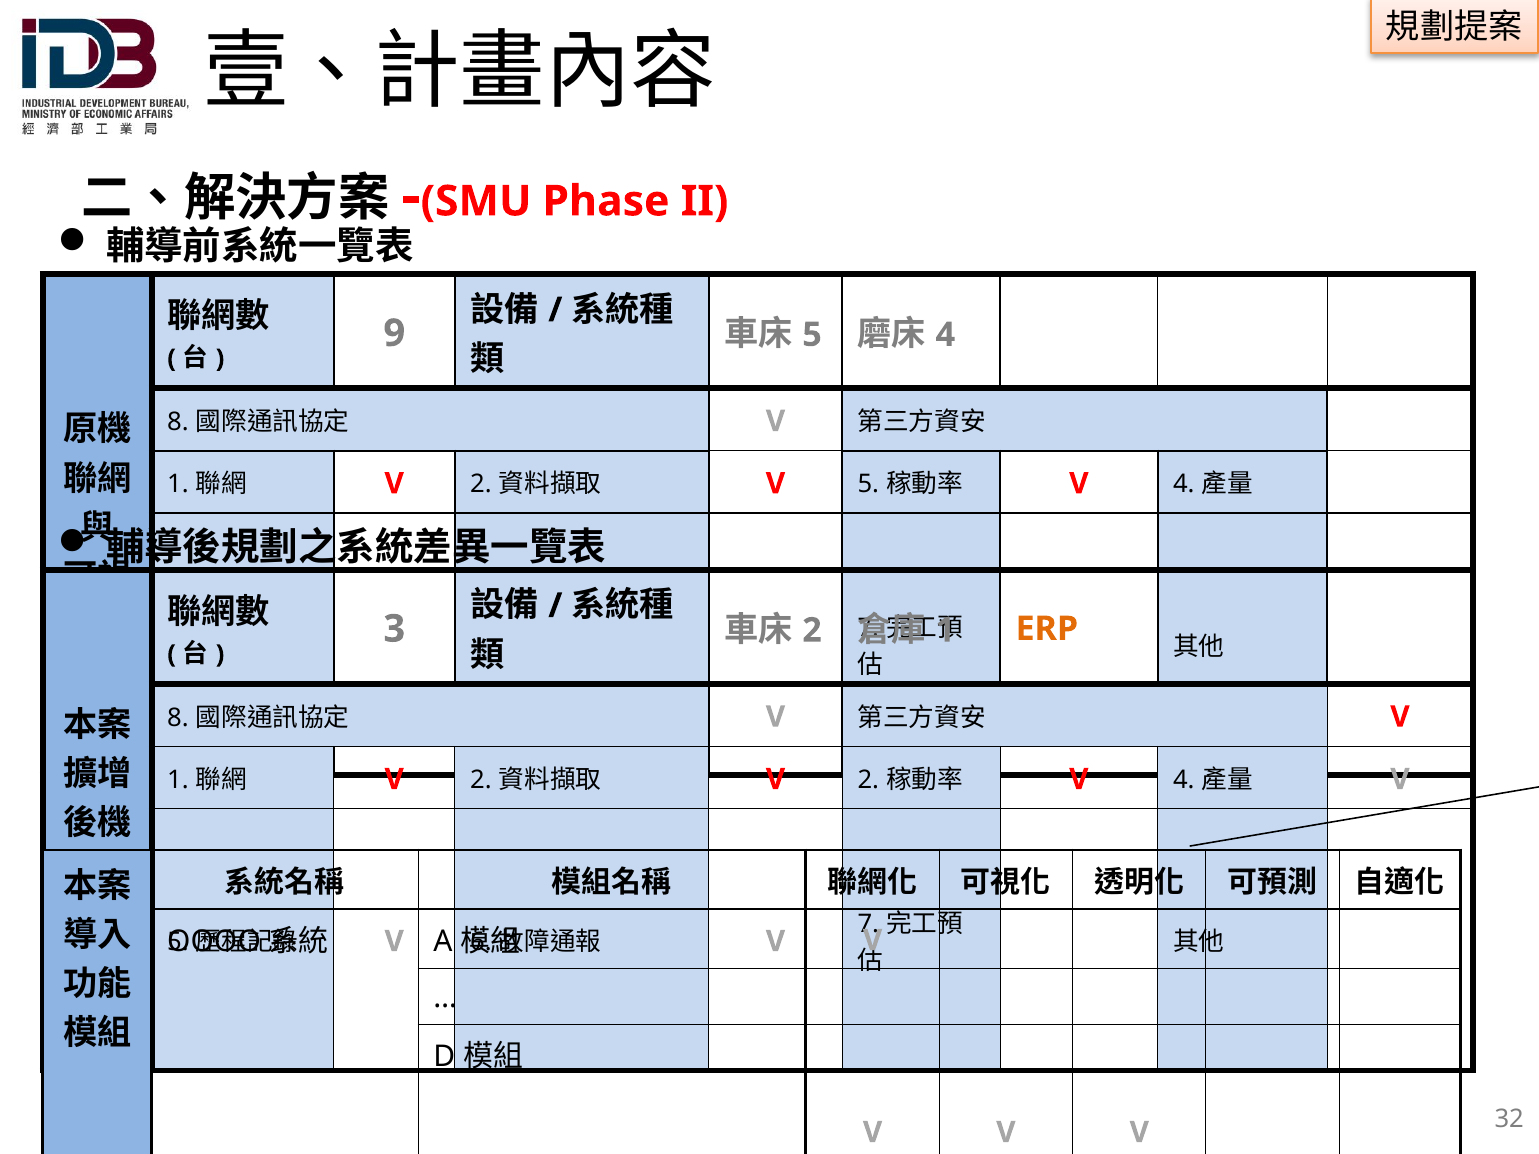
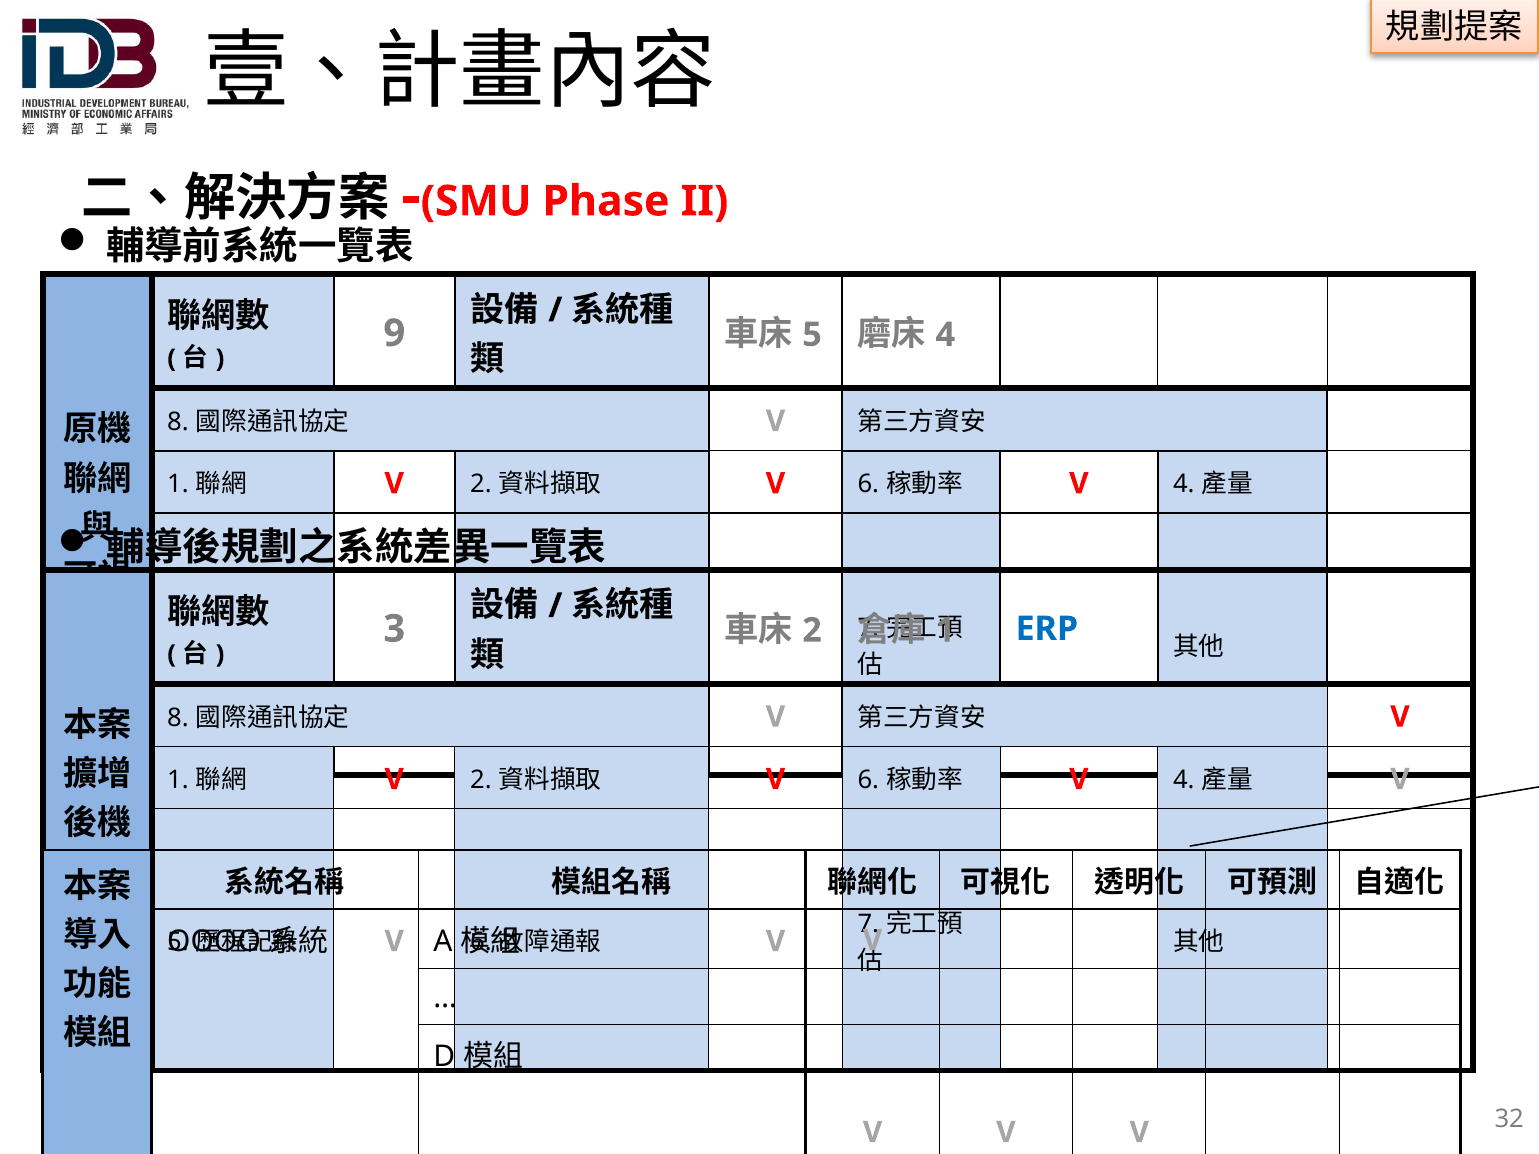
5 at (868, 485): 5 -> 6
ERP colour: orange -> blue
2 at (868, 780): 2 -> 6
